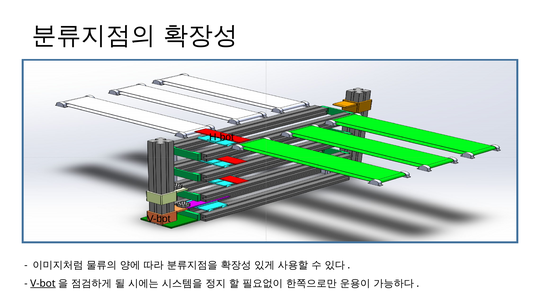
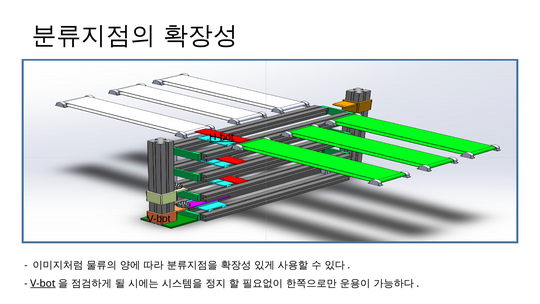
H-bot underline: none -> present
